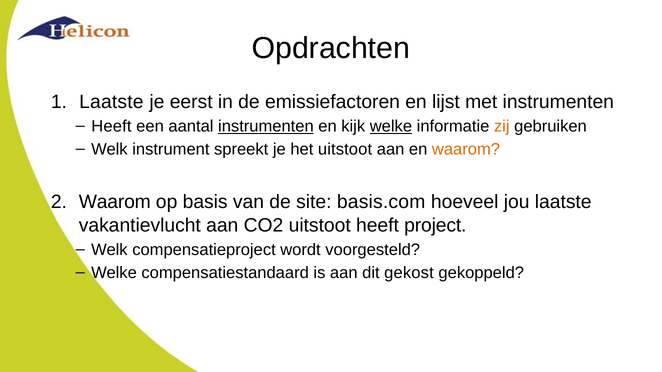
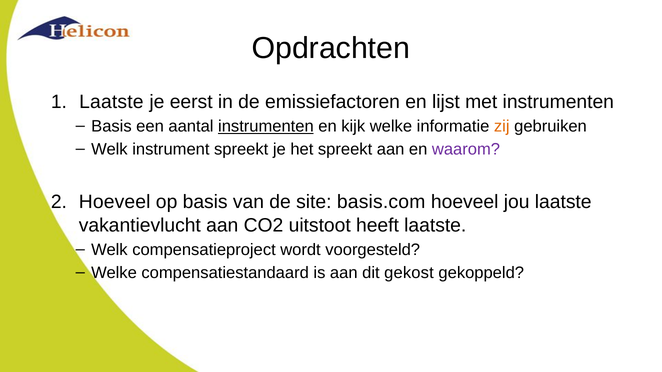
Heeft at (111, 126): Heeft -> Basis
welke at (391, 126) underline: present -> none
het uitstoot: uitstoot -> spreekt
waarom at (466, 150) colour: orange -> purple
Waarom at (115, 202): Waarom -> Hoeveel
heeft project: project -> laatste
